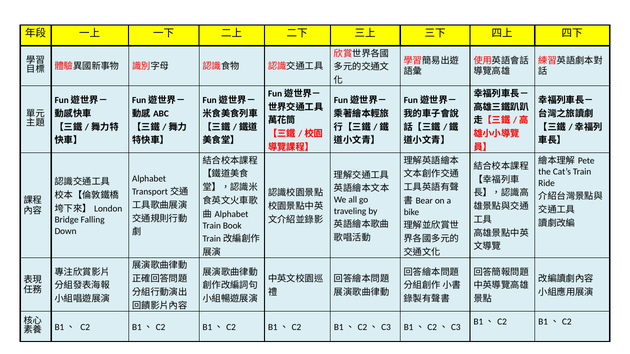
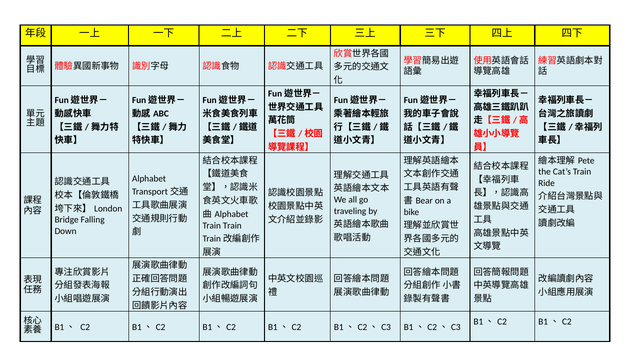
Train Book: Book -> Train
